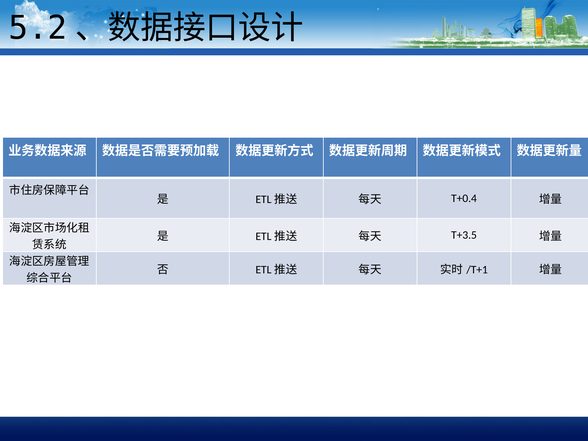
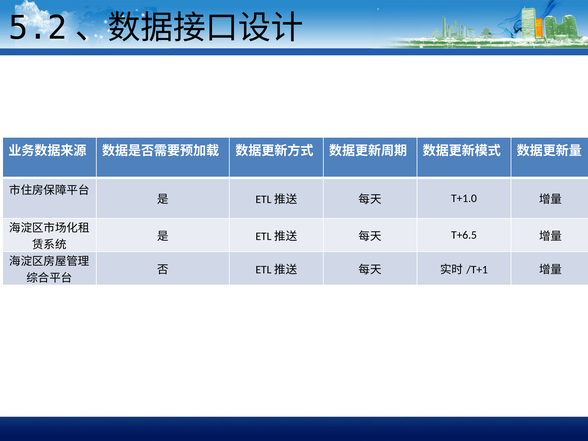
T+0.4: T+0.4 -> T+1.0
T+3.5: T+3.5 -> T+6.5
